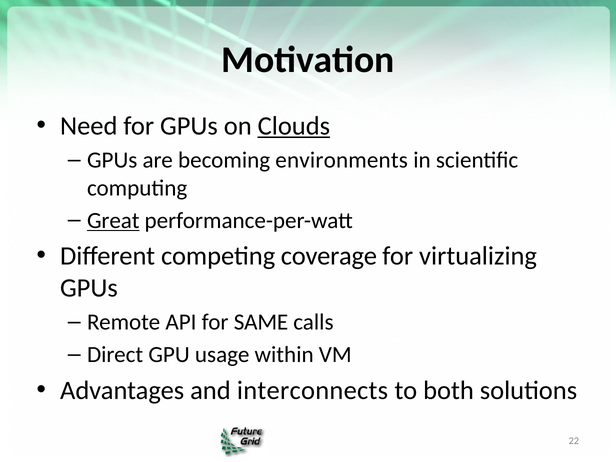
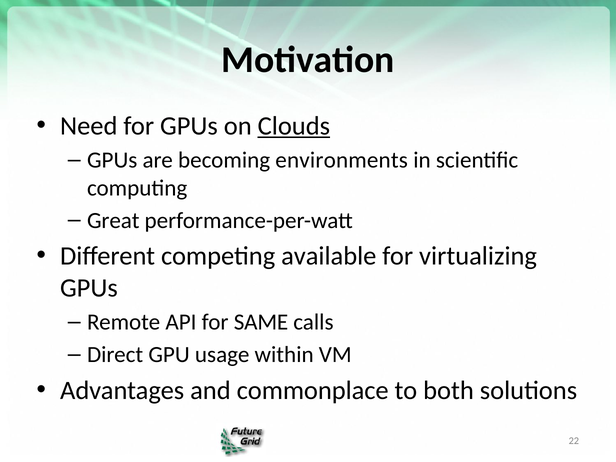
Great underline: present -> none
coverage: coverage -> available
interconnects: interconnects -> commonplace
